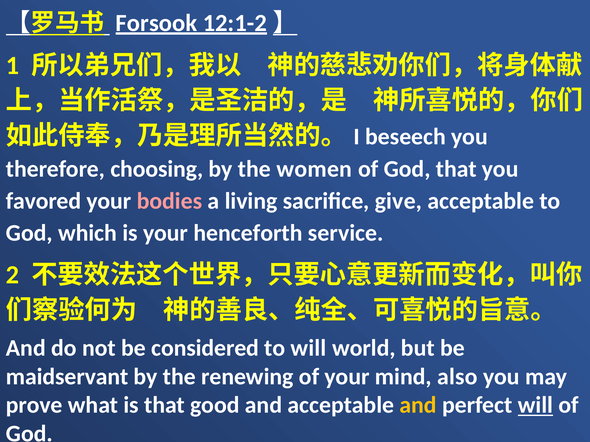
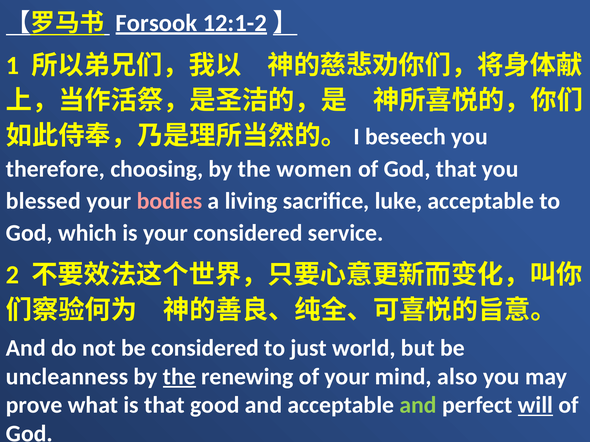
favored: favored -> blessed
give: give -> luke
your henceforth: henceforth -> considered
to will: will -> just
maidservant: maidservant -> uncleanness
the at (179, 377) underline: none -> present
and at (418, 406) colour: yellow -> light green
